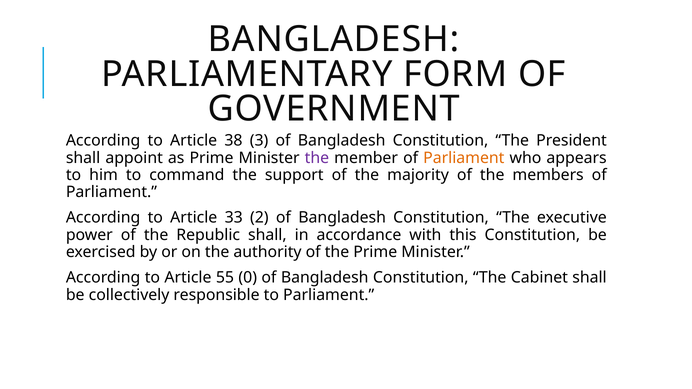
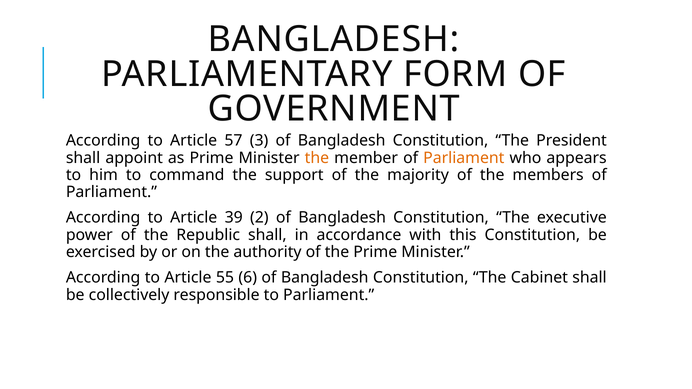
38: 38 -> 57
the at (317, 158) colour: purple -> orange
33: 33 -> 39
0: 0 -> 6
